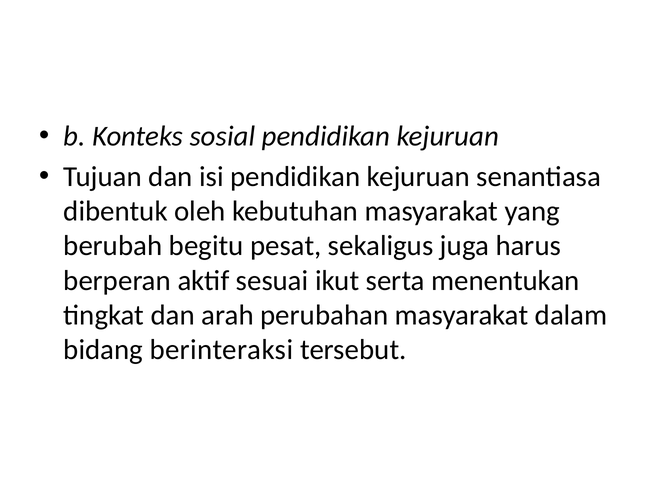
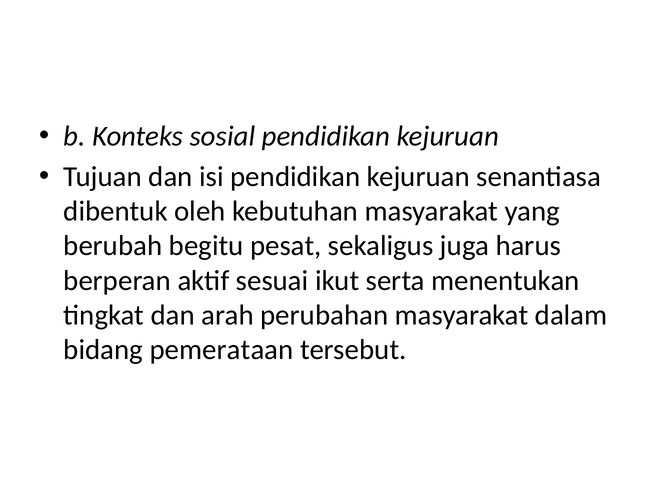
berinteraksi: berinteraksi -> pemerataan
